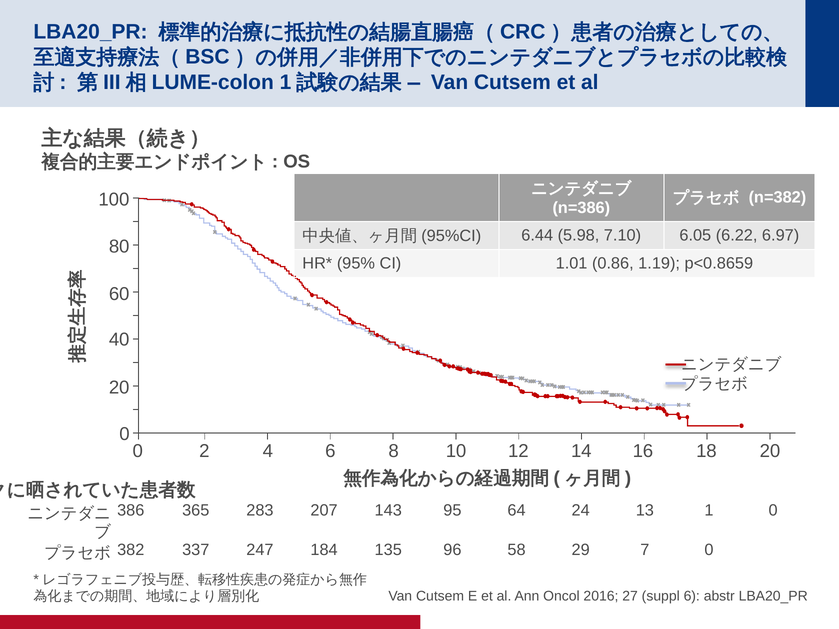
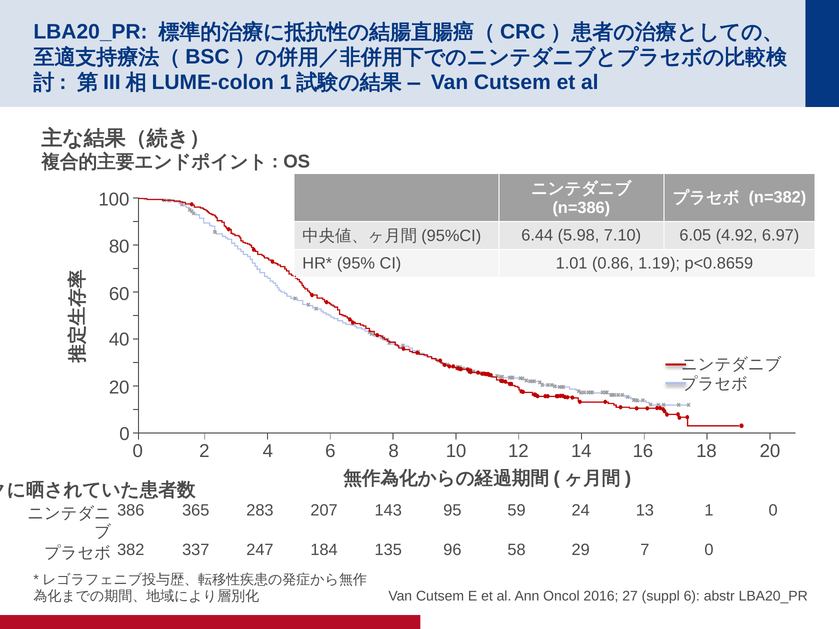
6.22: 6.22 -> 4.92
64: 64 -> 59
